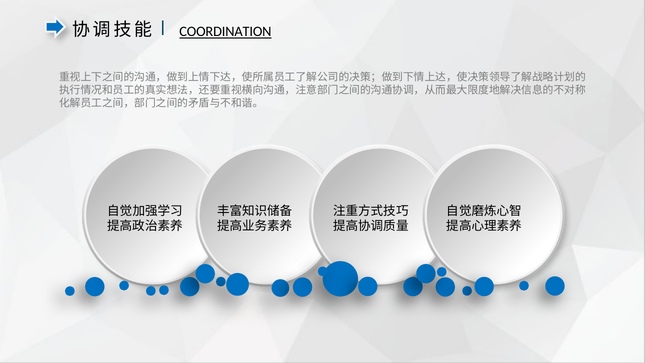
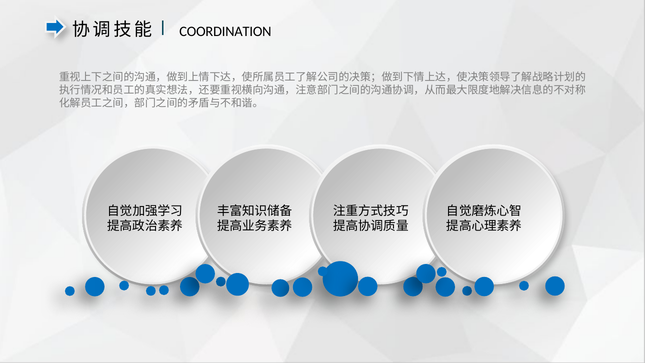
COORDINATION underline: present -> none
